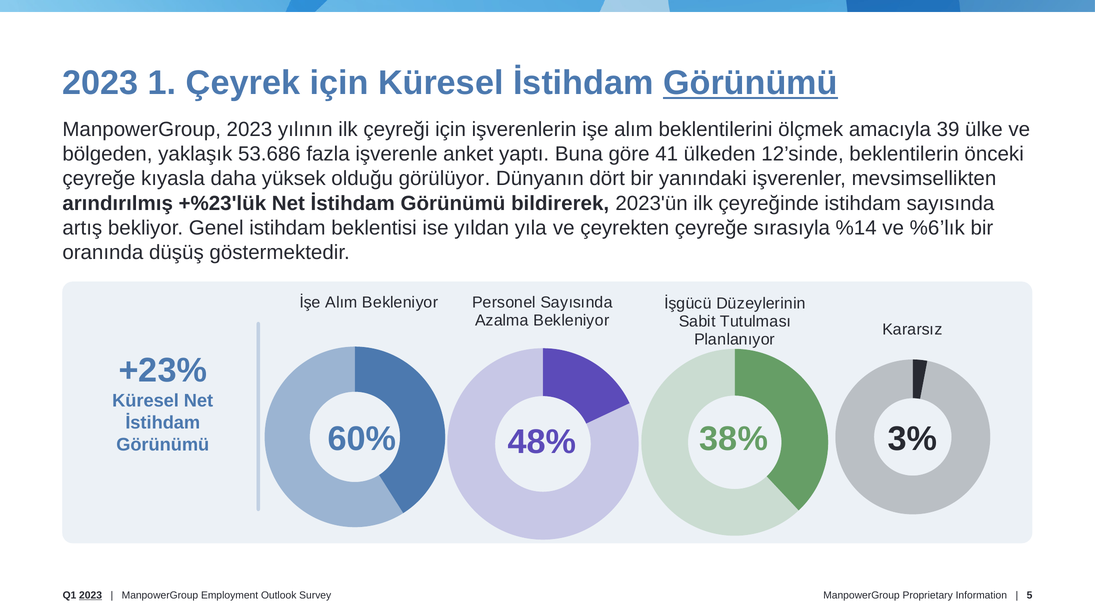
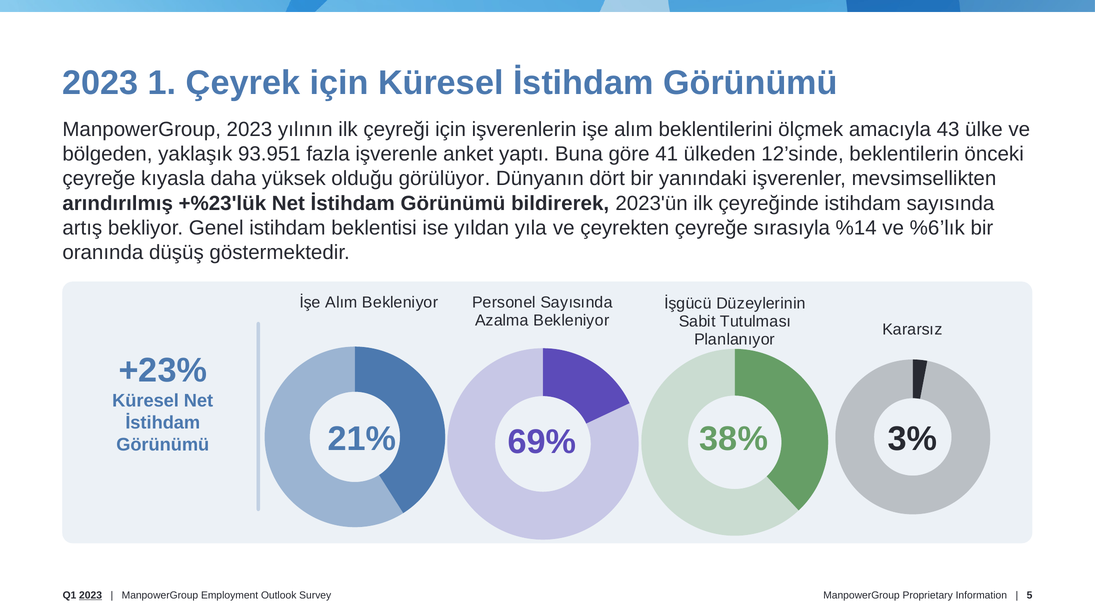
Görünümü at (750, 83) underline: present -> none
39: 39 -> 43
53.686: 53.686 -> 93.951
60%: 60% -> 21%
48%: 48% -> 69%
